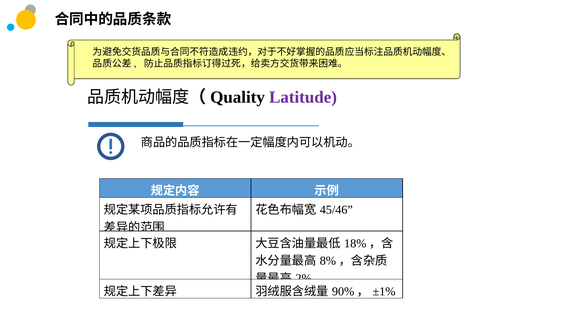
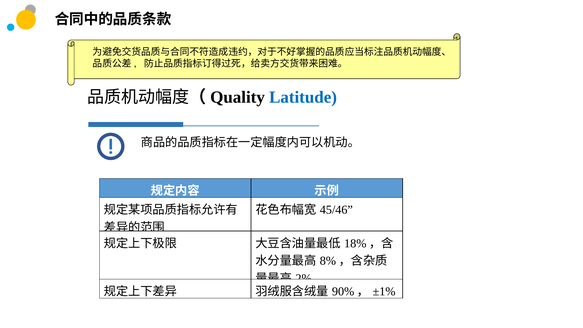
Latitude colour: purple -> blue
